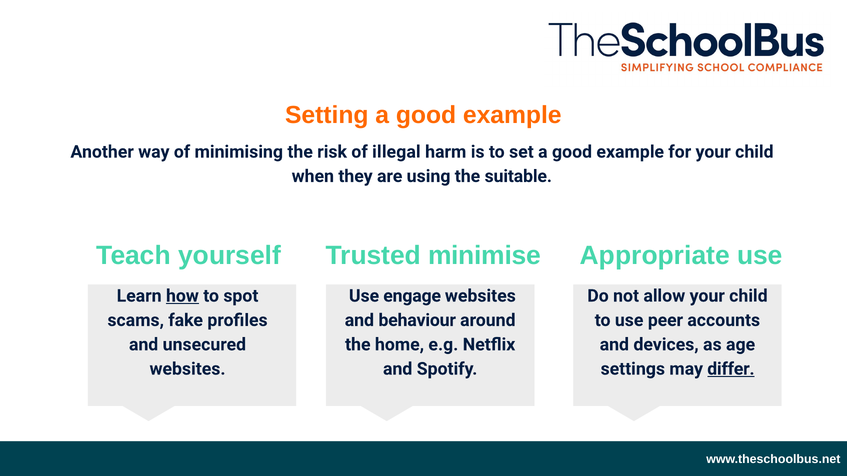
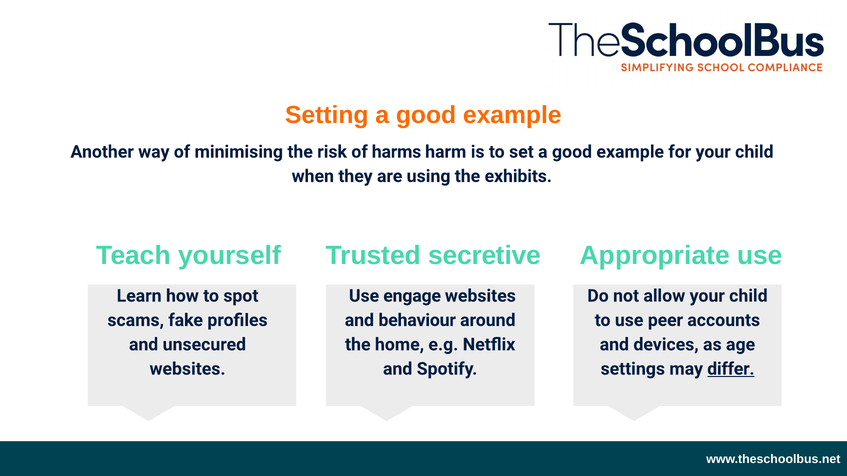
illegal: illegal -> harms
suitable: suitable -> exhibits
minimise: minimise -> secretive
how underline: present -> none
